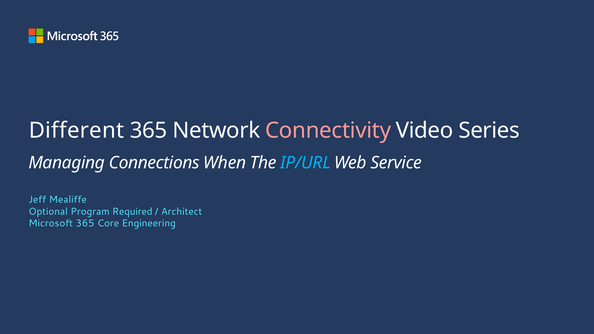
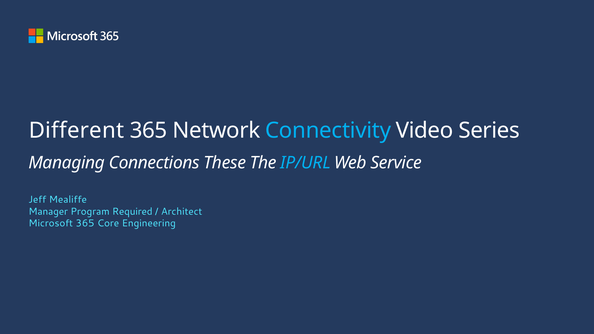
Connectivity colour: pink -> light blue
When: When -> These
Optional: Optional -> Manager
